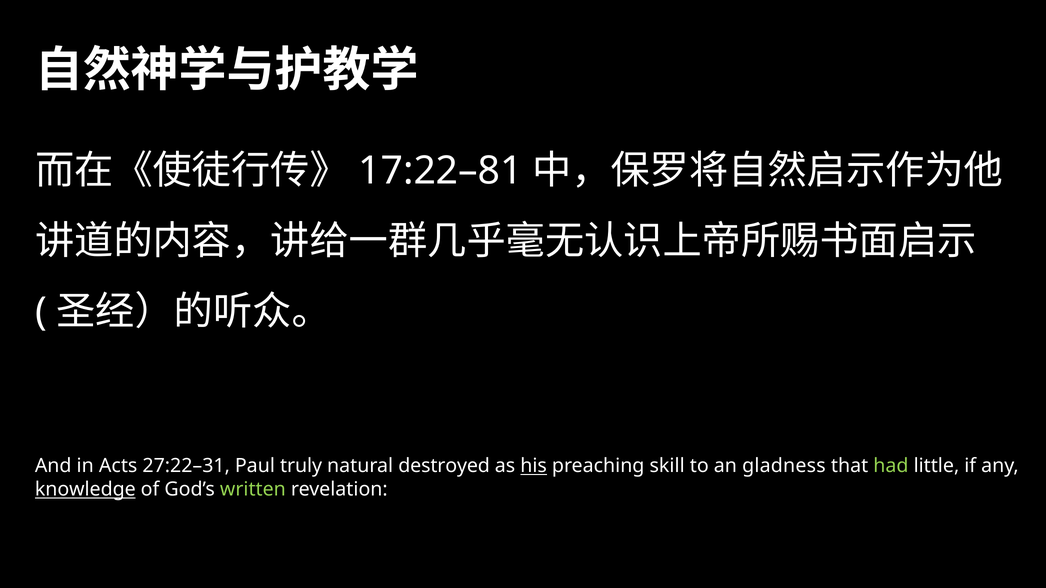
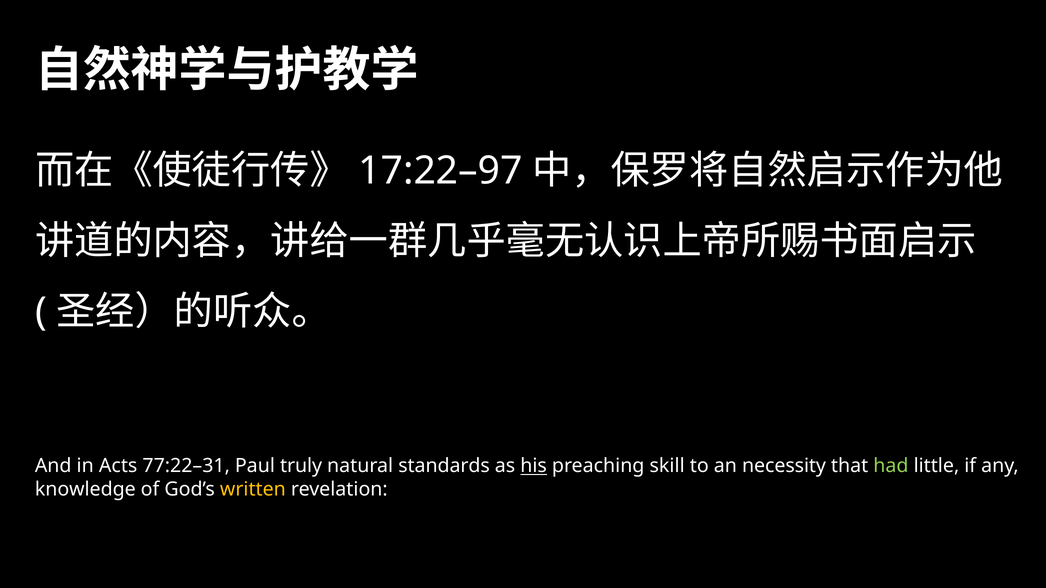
17:22–81: 17:22–81 -> 17:22–97
27:22–31: 27:22–31 -> 77:22–31
destroyed: destroyed -> standards
gladness: gladness -> necessity
knowledge underline: present -> none
written colour: light green -> yellow
